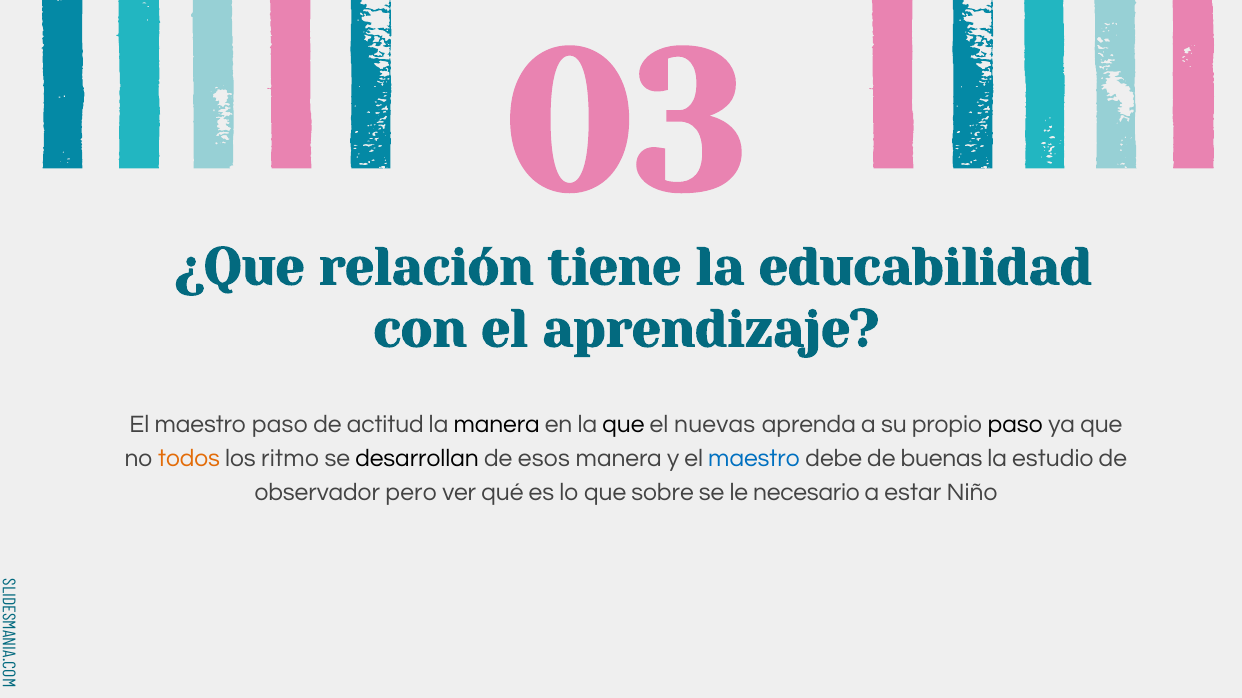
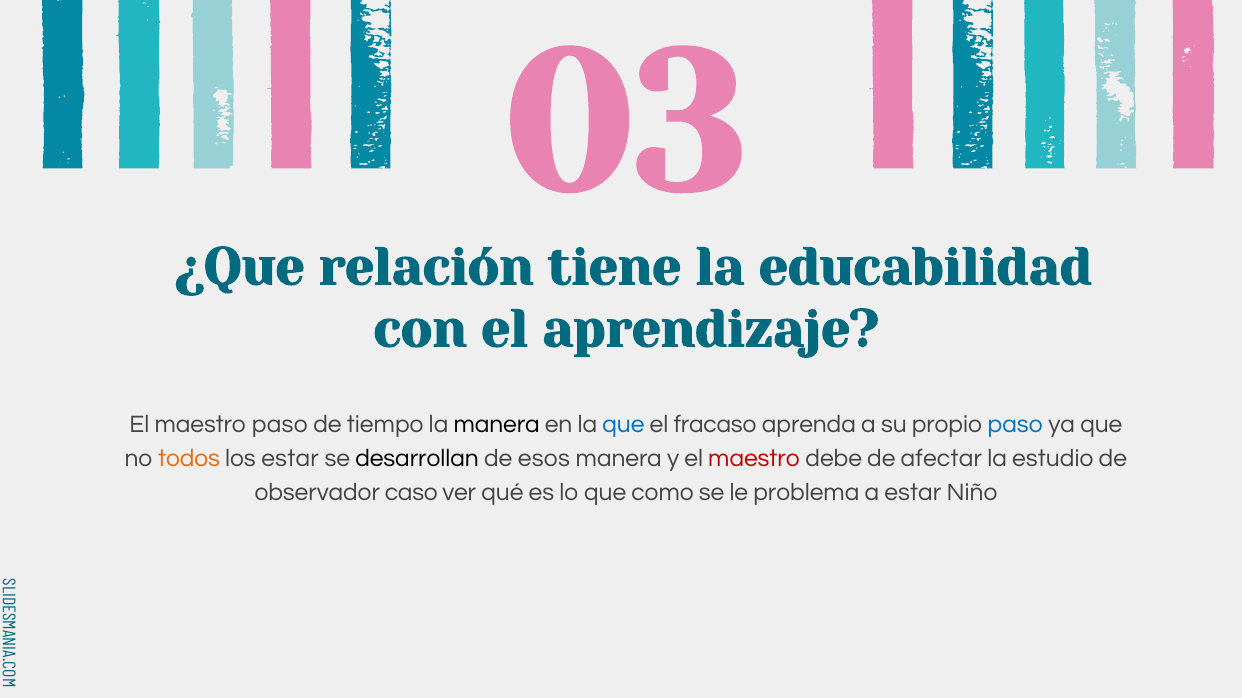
actitud: actitud -> tiempo
que at (623, 425) colour: black -> blue
nuevas: nuevas -> fracaso
paso at (1015, 425) colour: black -> blue
los ritmo: ritmo -> estar
maestro at (754, 459) colour: blue -> red
buenas: buenas -> afectar
pero: pero -> caso
sobre: sobre -> como
necesario: necesario -> problema
